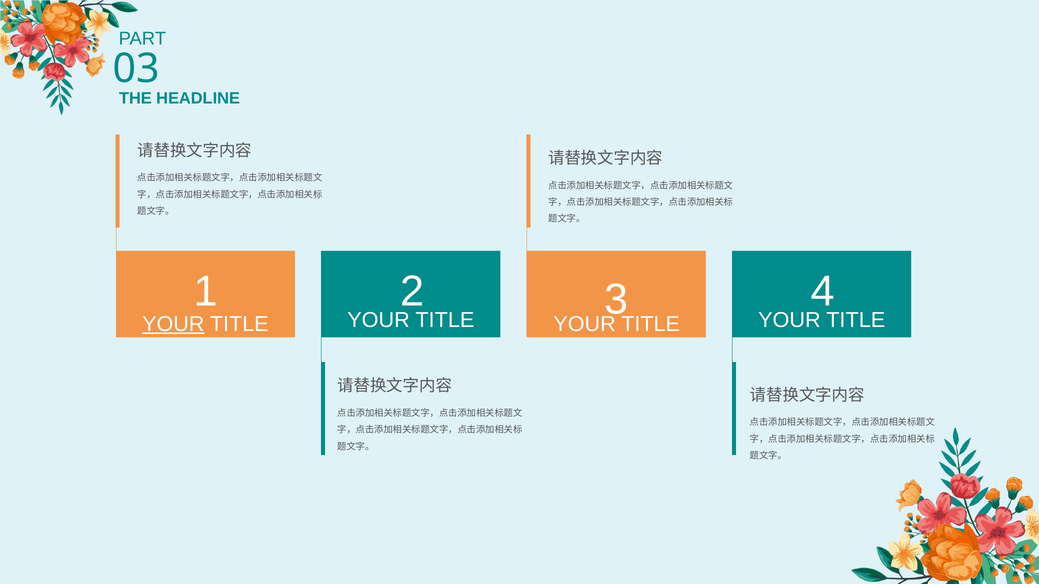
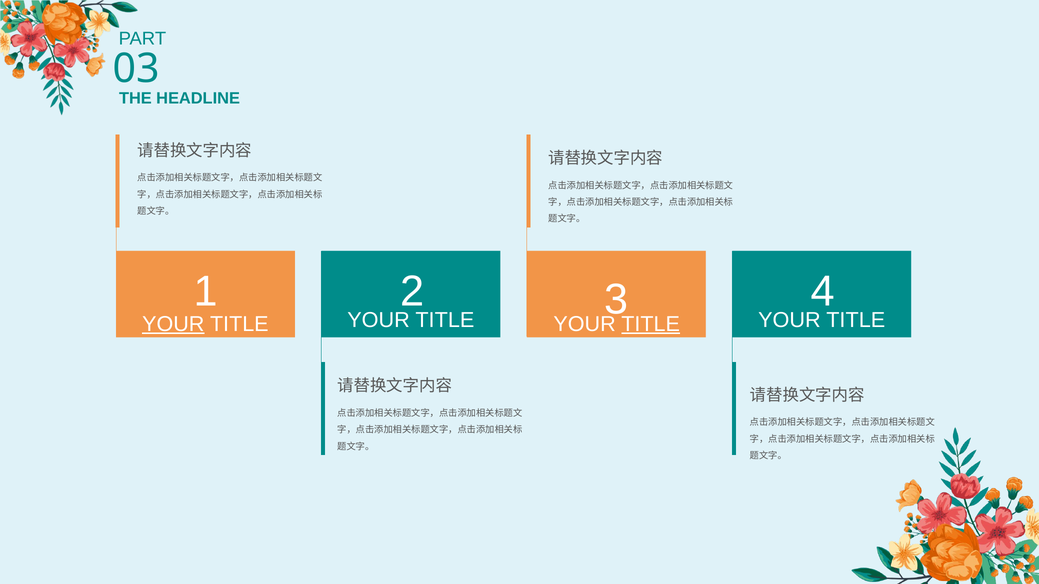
TITLE at (651, 324) underline: none -> present
